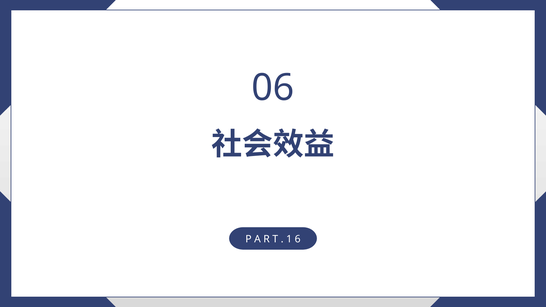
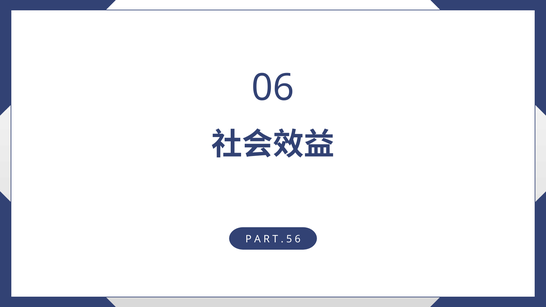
1: 1 -> 5
